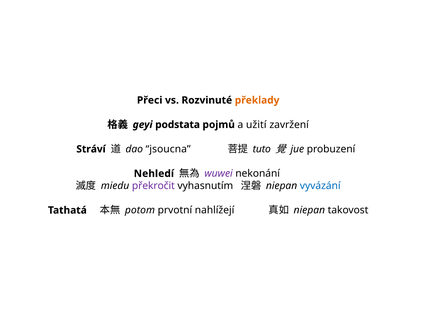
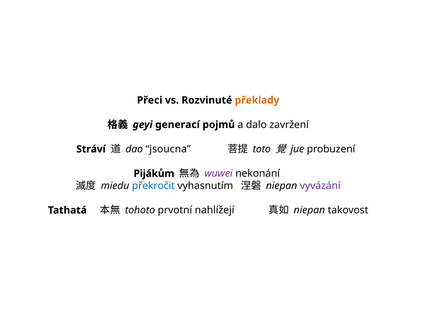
podstata: podstata -> generací
užití: užití -> dalo
tuto: tuto -> toto
Nehledí: Nehledí -> Pijákům
překročit colour: purple -> blue
vyvázání colour: blue -> purple
potom: potom -> tohoto
